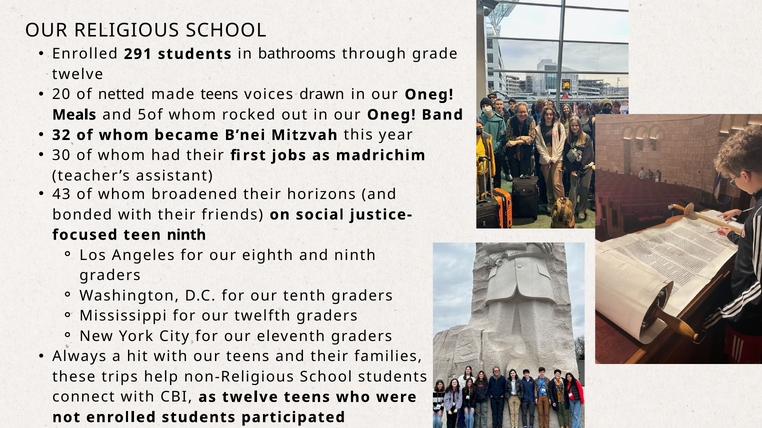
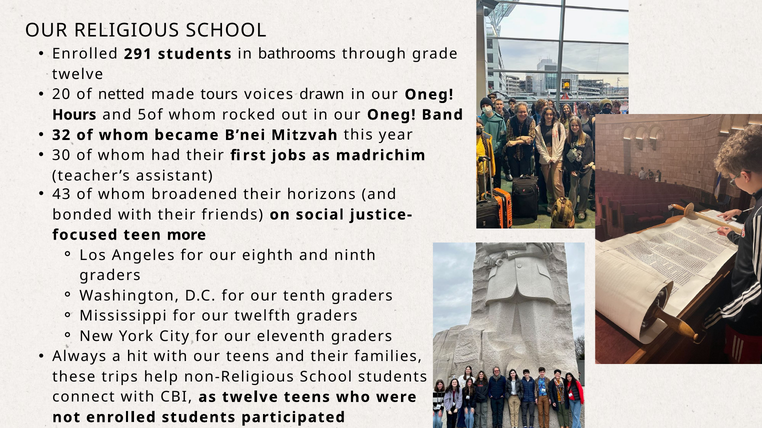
made teens: teens -> tours
Meals: Meals -> Hours
teen ninth: ninth -> more
